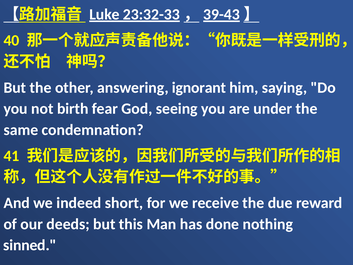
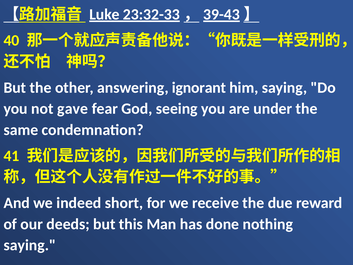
birth: birth -> gave
sinned at (30, 245): sinned -> saying
